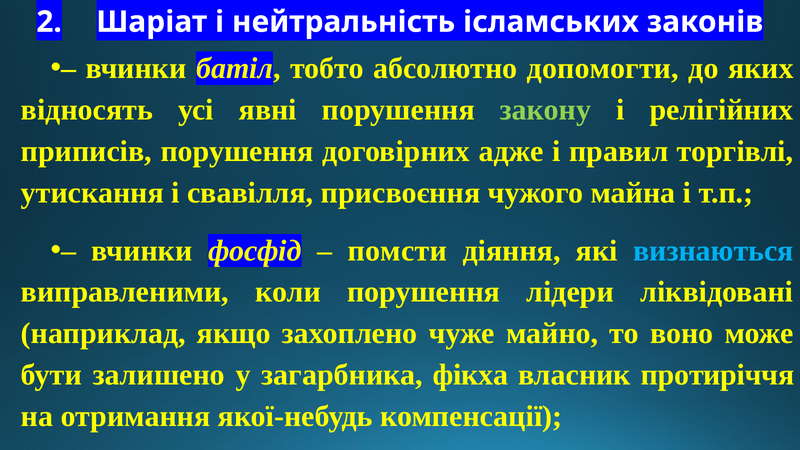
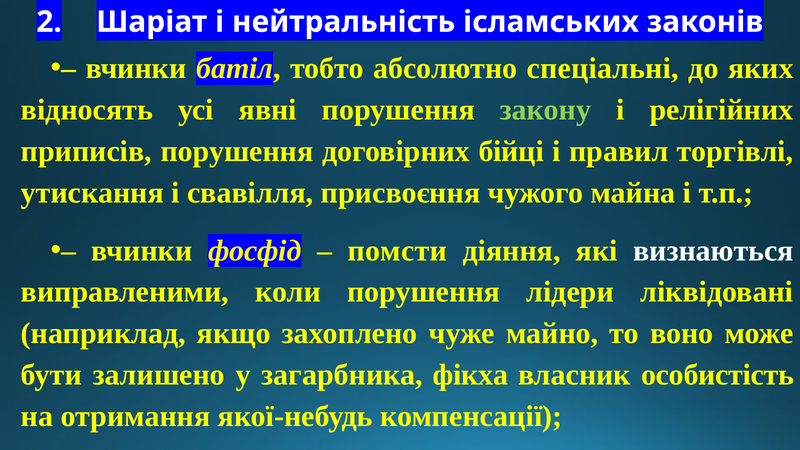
допомогти: допомогти -> спеціальні
адже: адже -> бійці
визнаються colour: light blue -> white
протиріччя: протиріччя -> особистість
